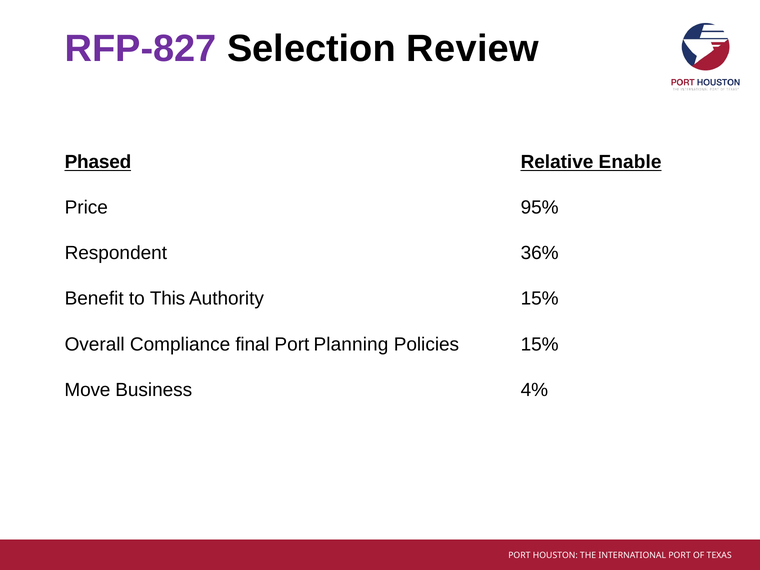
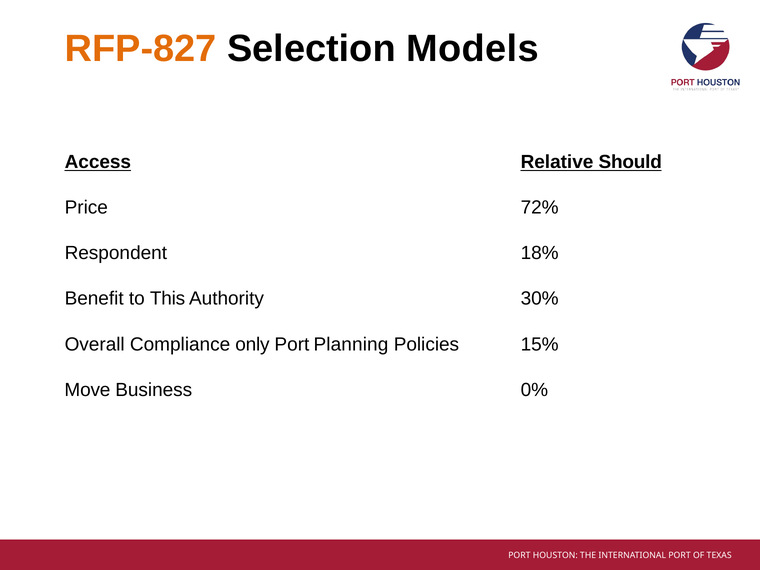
RFP-827 colour: purple -> orange
Review: Review -> Models
Phased: Phased -> Access
Enable: Enable -> Should
95%: 95% -> 72%
36%: 36% -> 18%
Authority 15%: 15% -> 30%
final: final -> only
4%: 4% -> 0%
